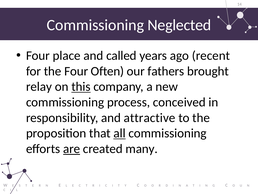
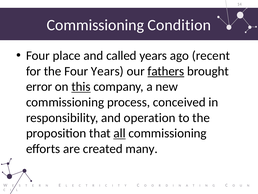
Neglected: Neglected -> Condition
Four Often: Often -> Years
fathers underline: none -> present
relay: relay -> error
attractive: attractive -> operation
are underline: present -> none
